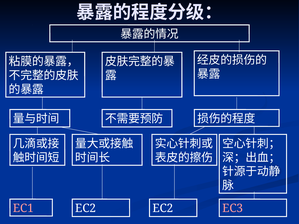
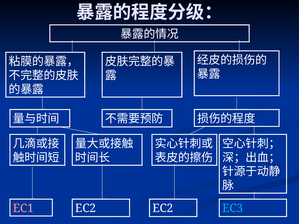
EC3 colour: pink -> light blue
